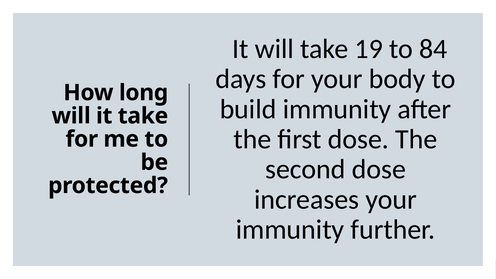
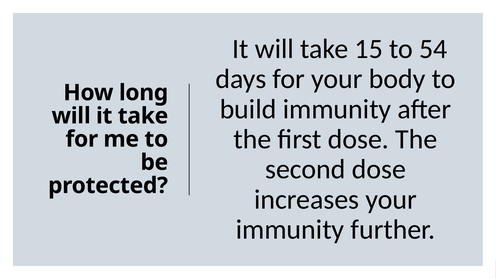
19: 19 -> 15
84: 84 -> 54
